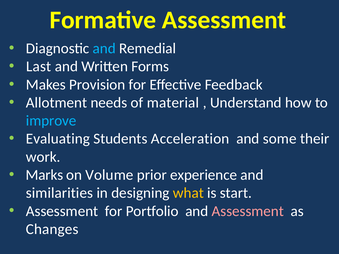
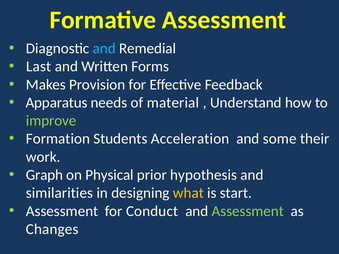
Allotment: Allotment -> Apparatus
improve colour: light blue -> light green
Evaluating: Evaluating -> Formation
Marks: Marks -> Graph
Volume: Volume -> Physical
experience: experience -> hypothesis
Portfolio: Portfolio -> Conduct
Assessment at (248, 211) colour: pink -> light green
